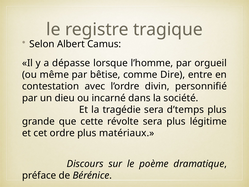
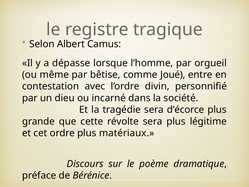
Dire: Dire -> Joué
d’temps: d’temps -> d’écorce
